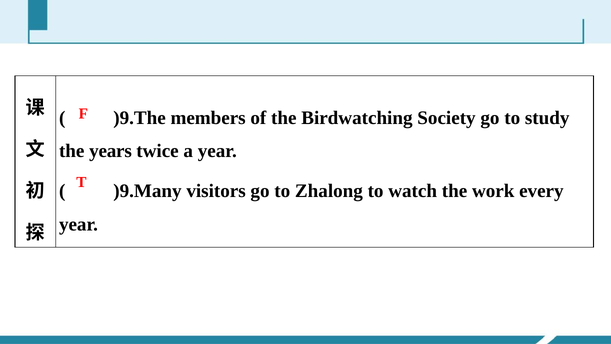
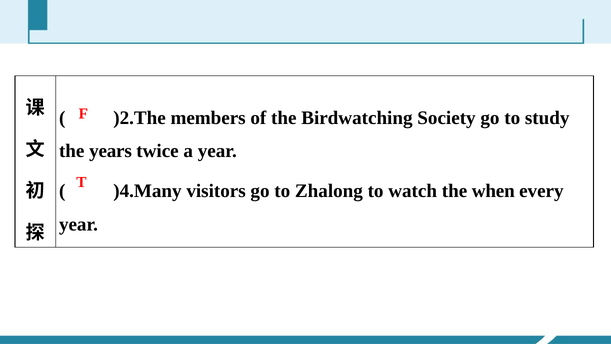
)9.The: )9.The -> )2.The
)9.Many: )9.Many -> )4.Many
work: work -> when
